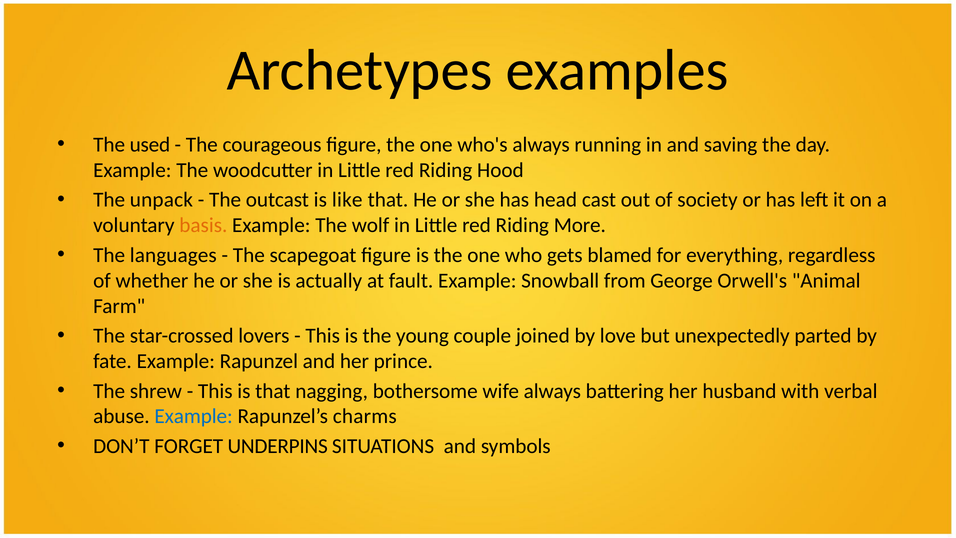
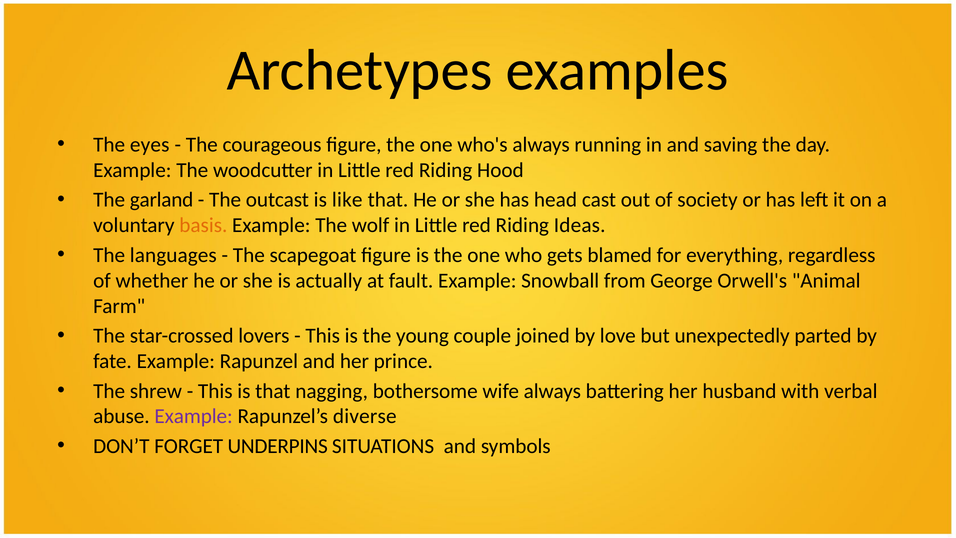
used: used -> eyes
unpack: unpack -> garland
More: More -> Ideas
Example at (194, 416) colour: blue -> purple
charms: charms -> diverse
